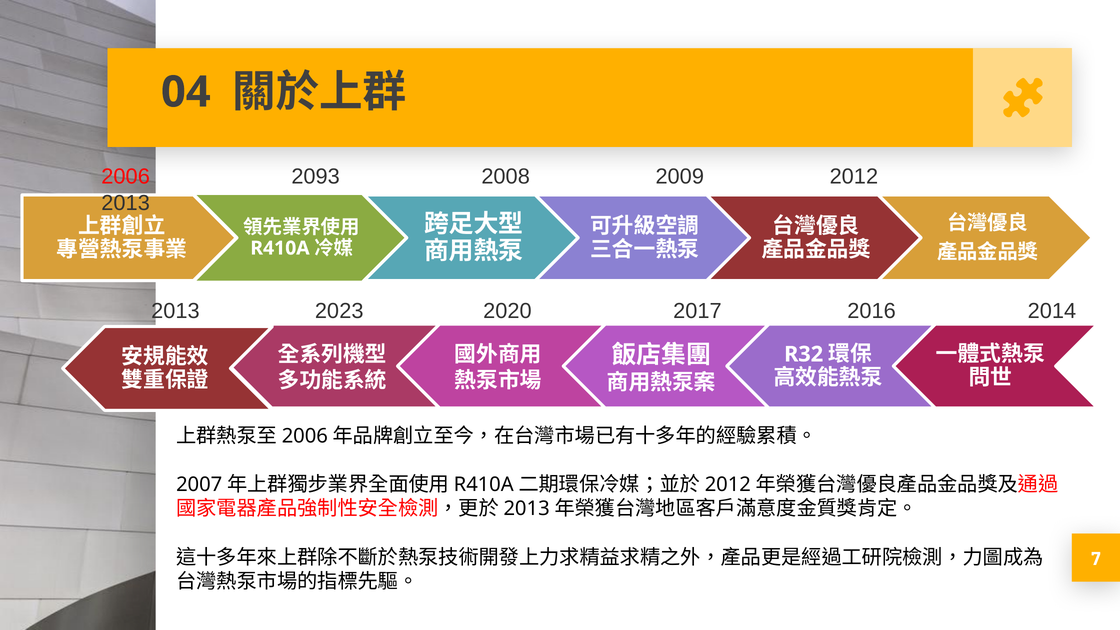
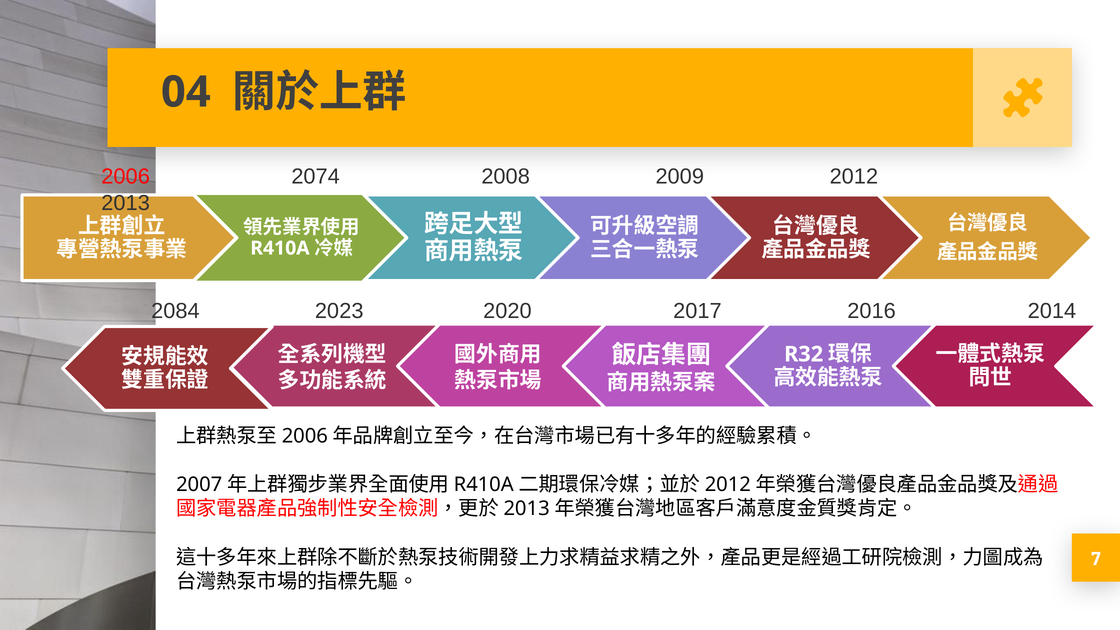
2093: 2093 -> 2074
2013 at (175, 311): 2013 -> 2084
